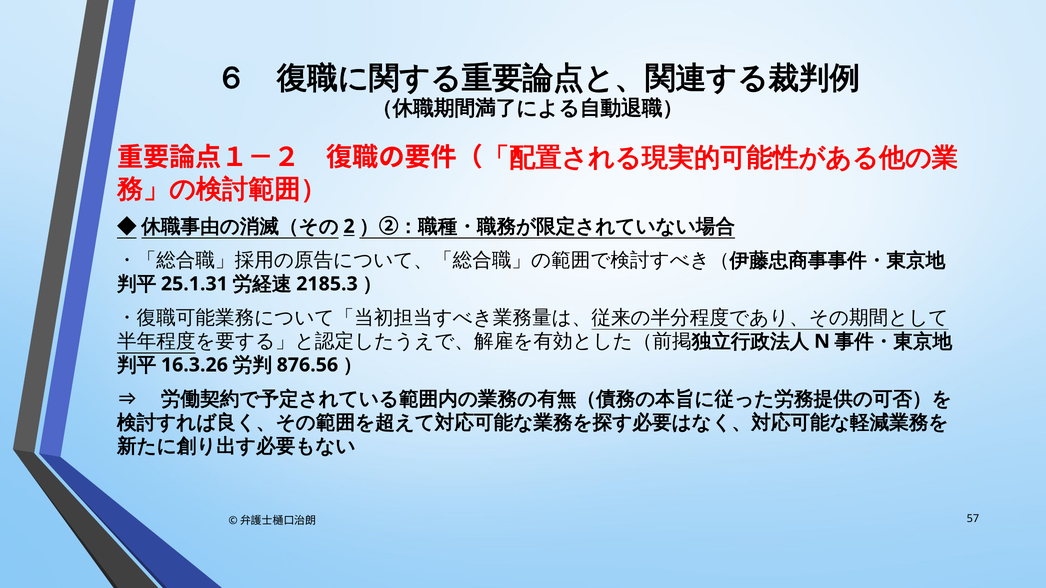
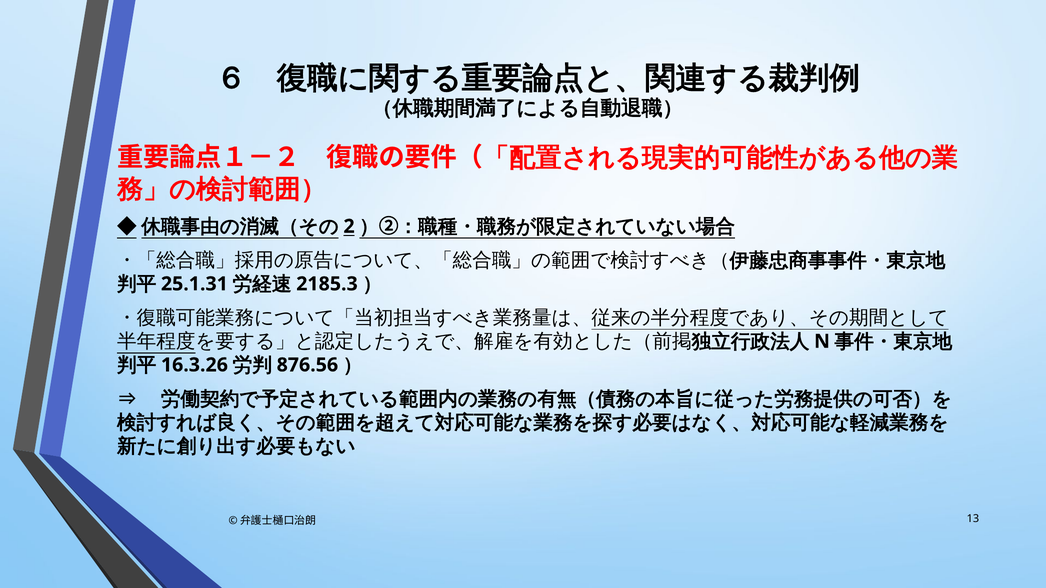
57: 57 -> 13
